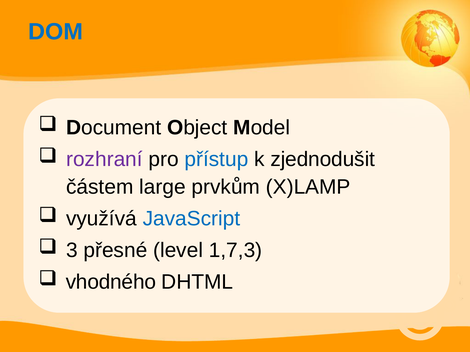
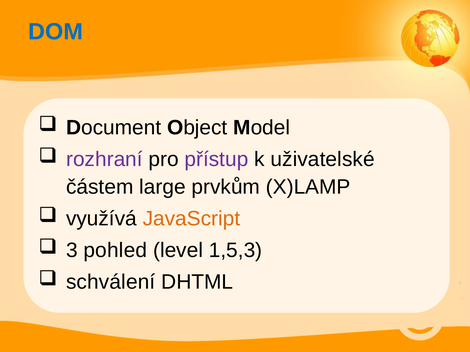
přístup colour: blue -> purple
zjednodušit: zjednodušit -> uživatelské
JavaScript colour: blue -> orange
přesné: přesné -> pohled
1,7,3: 1,7,3 -> 1,5,3
vhodného: vhodného -> schválení
